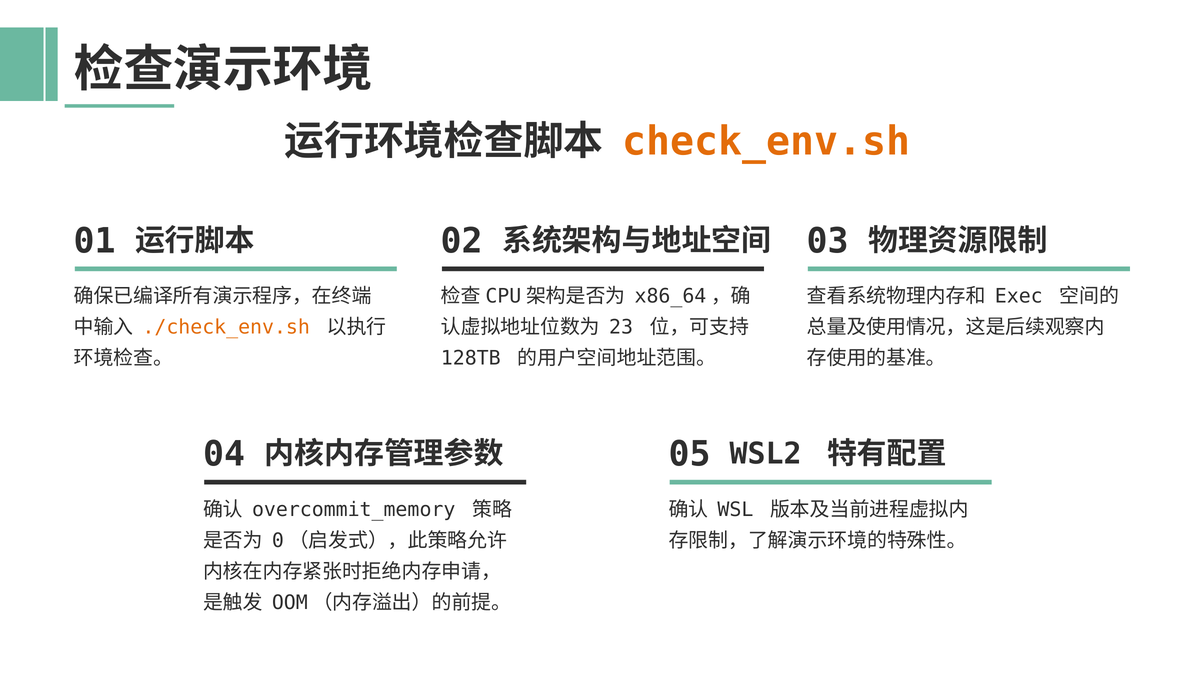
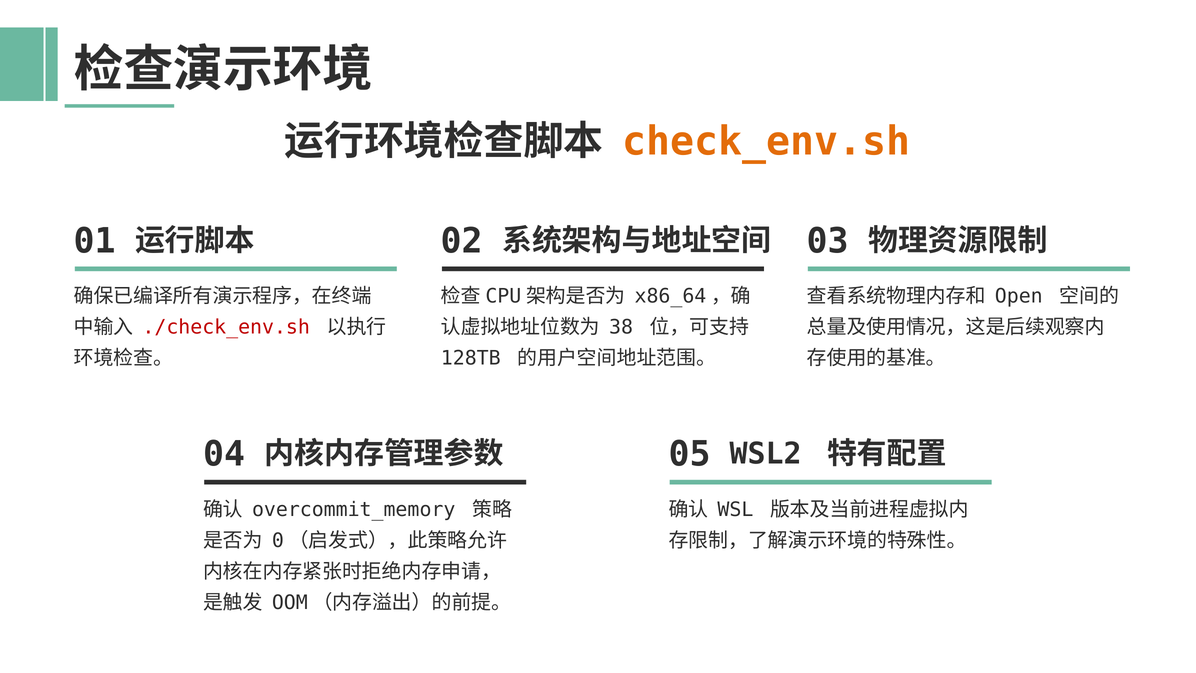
Exec: Exec -> Open
./check_env.sh colour: orange -> red
23: 23 -> 38
